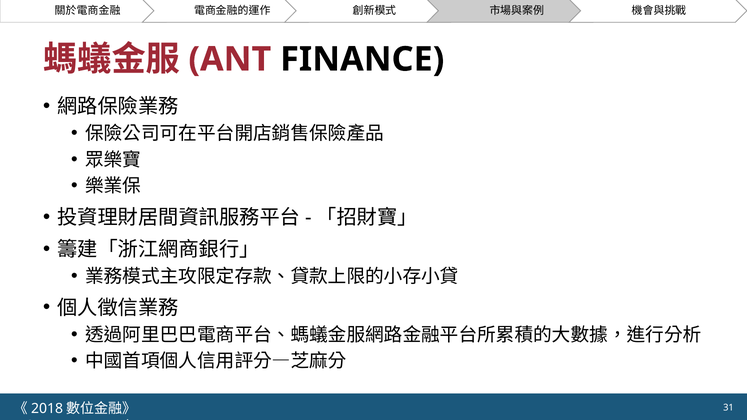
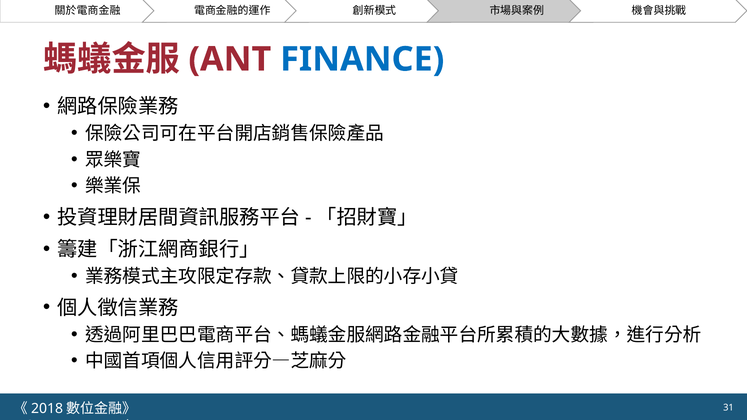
FINANCE colour: black -> blue
